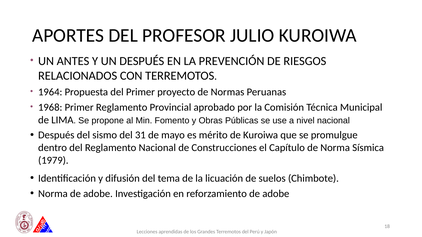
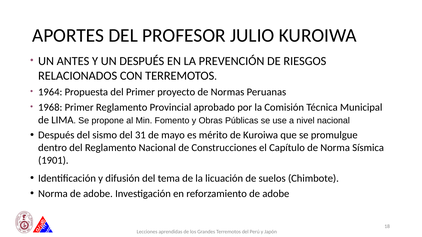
1979: 1979 -> 1901
